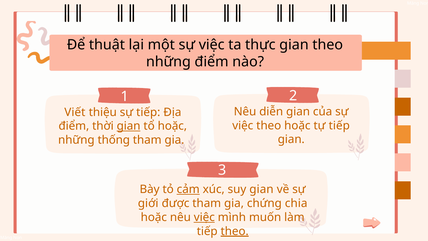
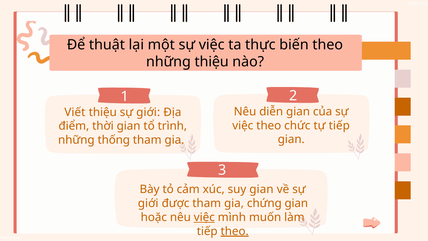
thực gian: gian -> biến
những điểm: điểm -> thiệu
thiệu sự tiếp: tiếp -> giới
theo hoặc: hoặc -> chức
gian at (129, 126) underline: present -> none
tổ hoặc: hoặc -> trình
cảm underline: present -> none
chứng chia: chia -> gian
